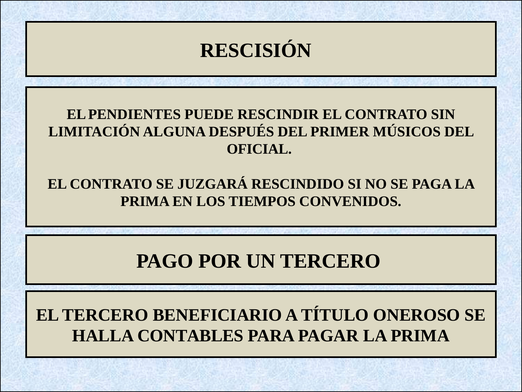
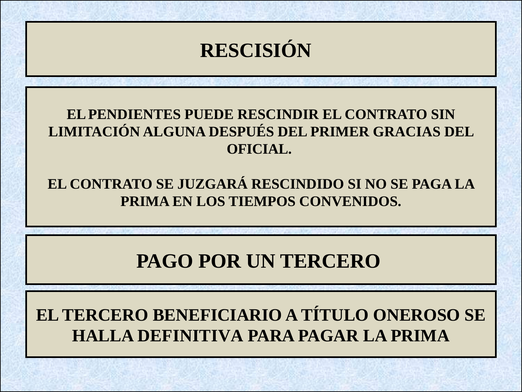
MÚSICOS: MÚSICOS -> GRACIAS
CONTABLES: CONTABLES -> DEFINITIVA
